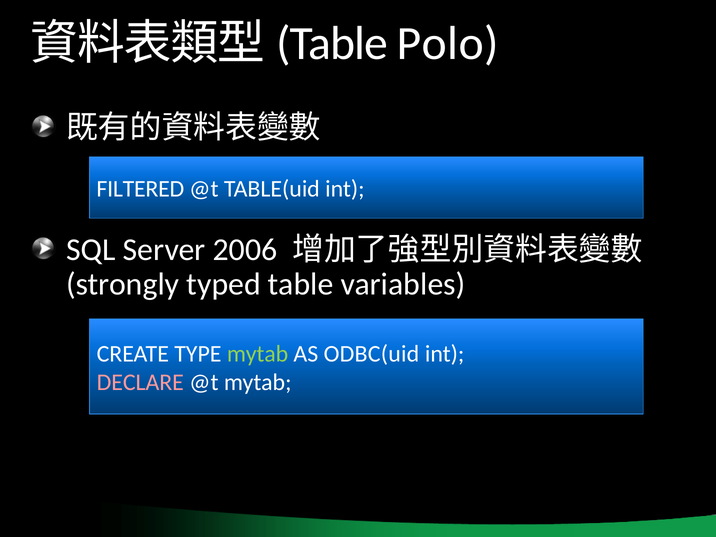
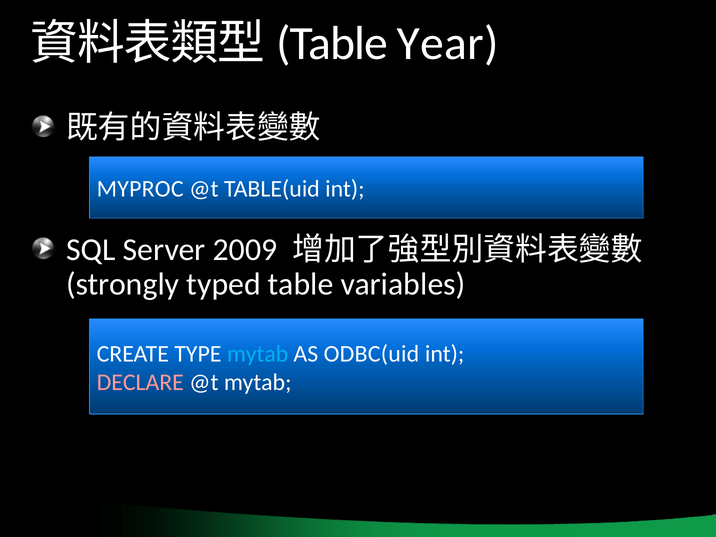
Polo: Polo -> Year
FILTERED: FILTERED -> MYPROC
2006: 2006 -> 2009
mytab at (258, 354) colour: light green -> light blue
